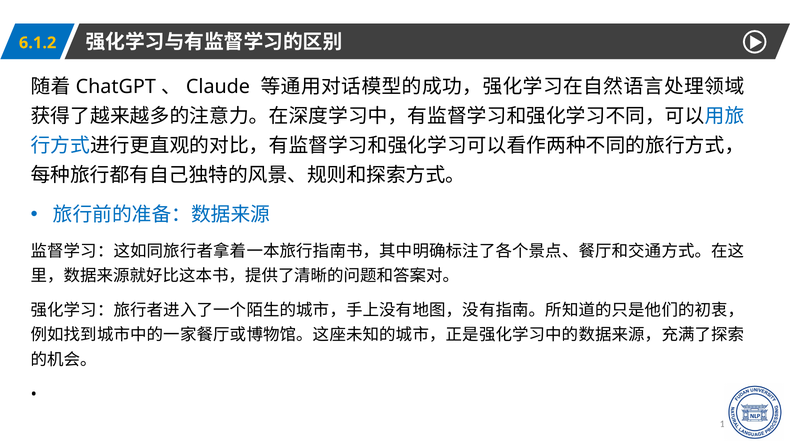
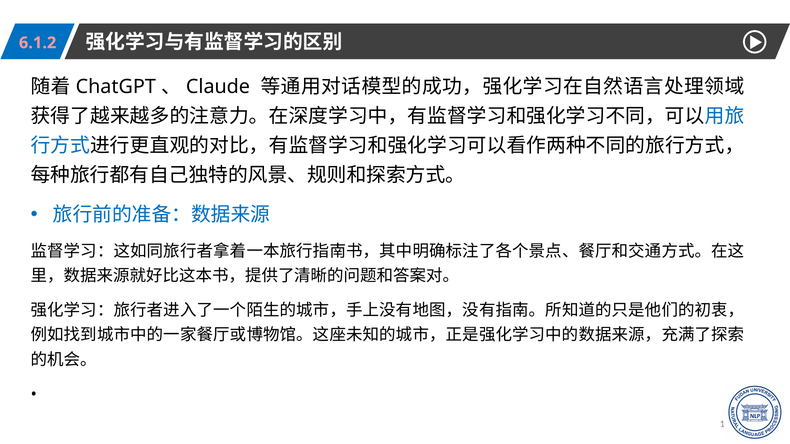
6.1.2 colour: yellow -> pink
